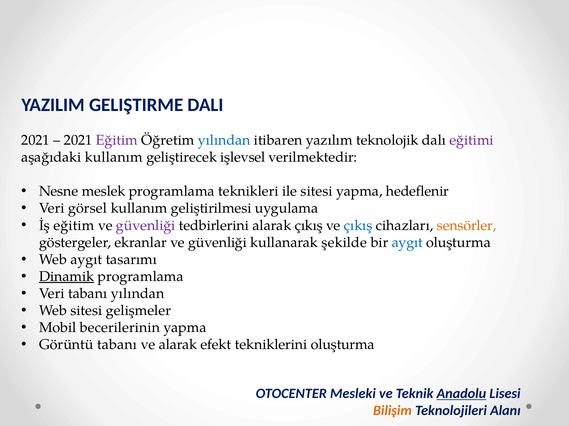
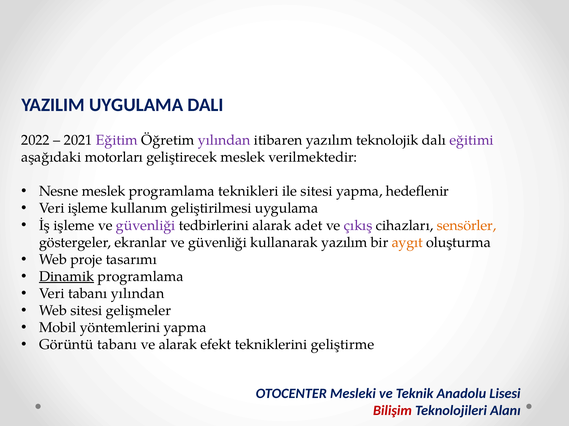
YAZILIM GELIŞTIRME: GELIŞTIRME -> UYGULAMA
2021 at (35, 140): 2021 -> 2022
yılından at (224, 140) colour: blue -> purple
aşağıdaki kullanım: kullanım -> motorları
geliştirecek işlevsel: işlevsel -> meslek
Veri görsel: görsel -> işleme
İş eğitim: eğitim -> işleme
alarak çıkış: çıkış -> adet
çıkış at (358, 226) colour: blue -> purple
kullanarak şekilde: şekilde -> yazılım
aygıt at (407, 243) colour: blue -> orange
Web aygıt: aygıt -> proje
becerilerinin: becerilerinin -> yöntemlerini
tekniklerini oluşturma: oluşturma -> geliştirme
Anadolu underline: present -> none
Bilişim colour: orange -> red
